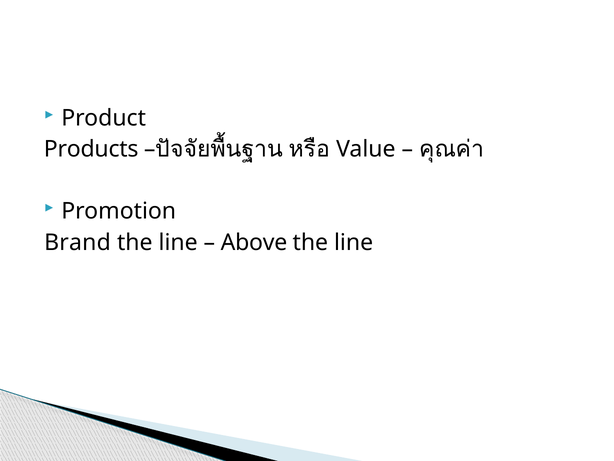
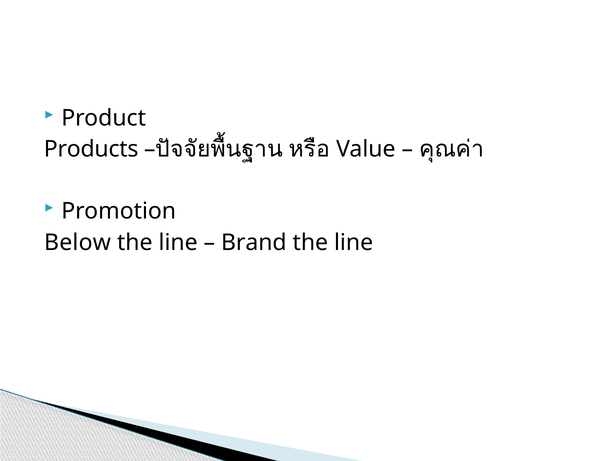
Brand: Brand -> Below
Above: Above -> Brand
